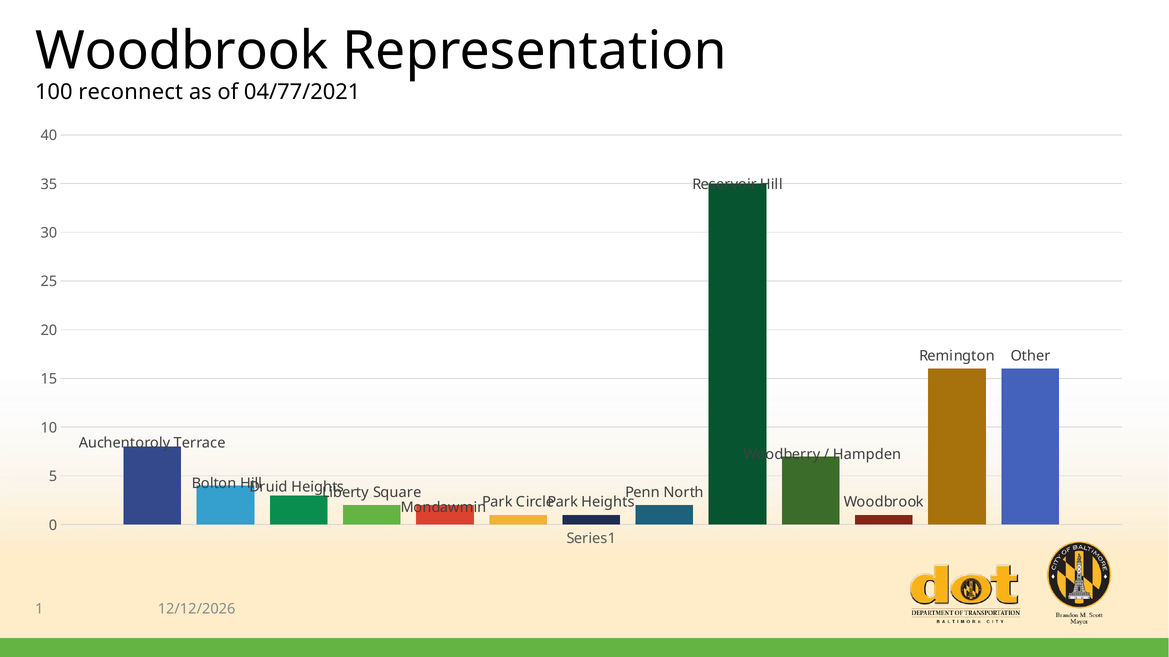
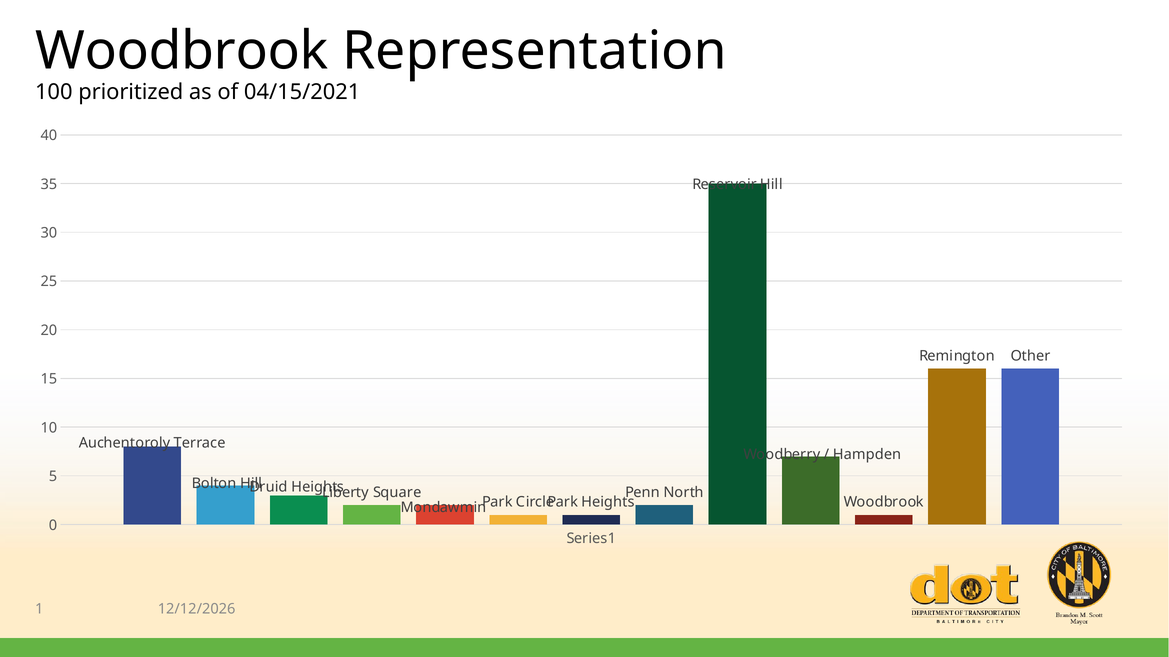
reconnect: reconnect -> prioritized
04/77/2021: 04/77/2021 -> 04/15/2021
